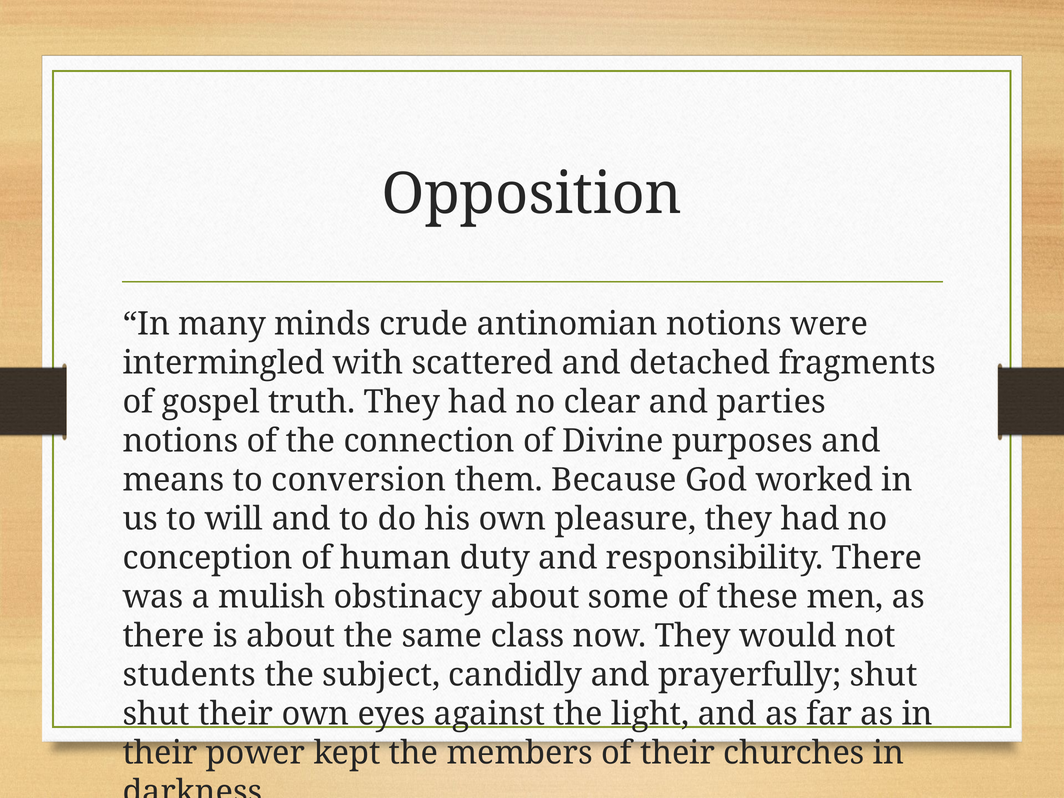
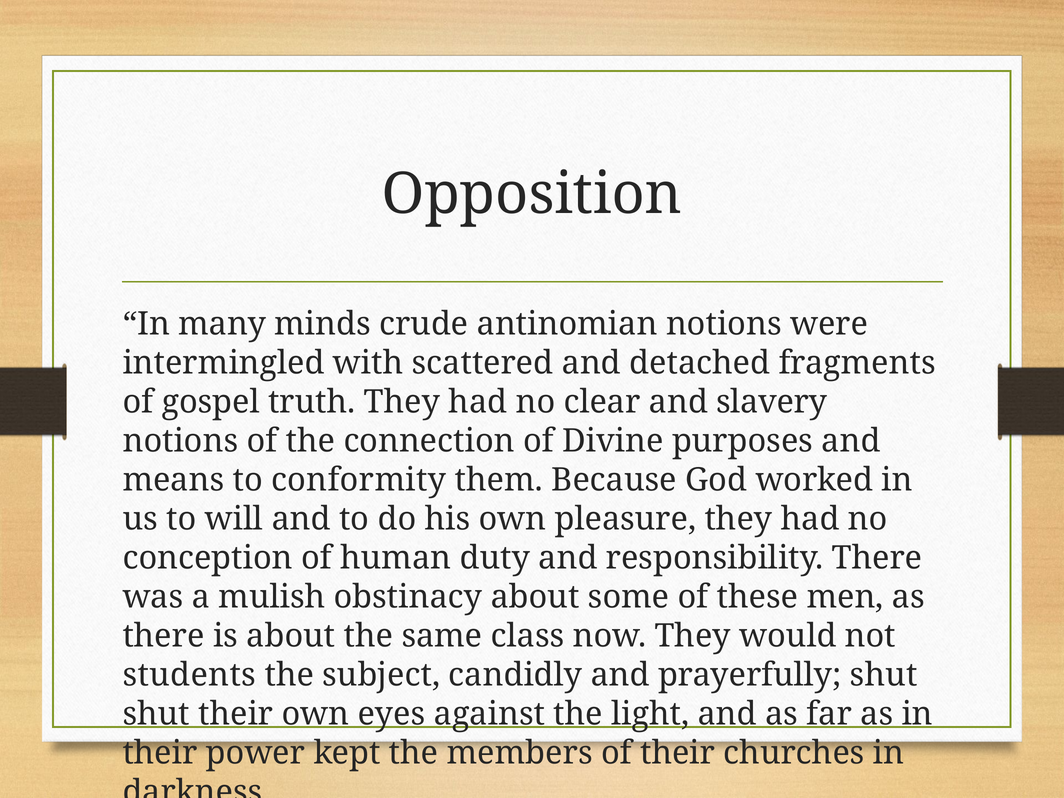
parties: parties -> slavery
conversion: conversion -> conformity
